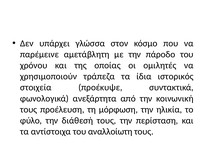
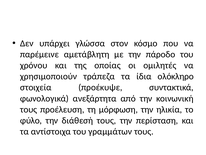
ιστορικός: ιστορικός -> ολόκληρο
αναλλοίωτη: αναλλοίωτη -> γραμμάτων
